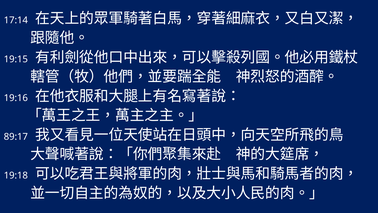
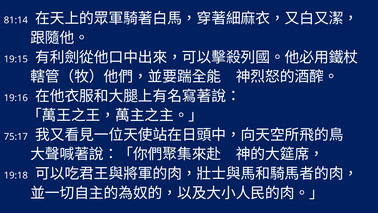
17:14: 17:14 -> 81:14
89:17: 89:17 -> 75:17
